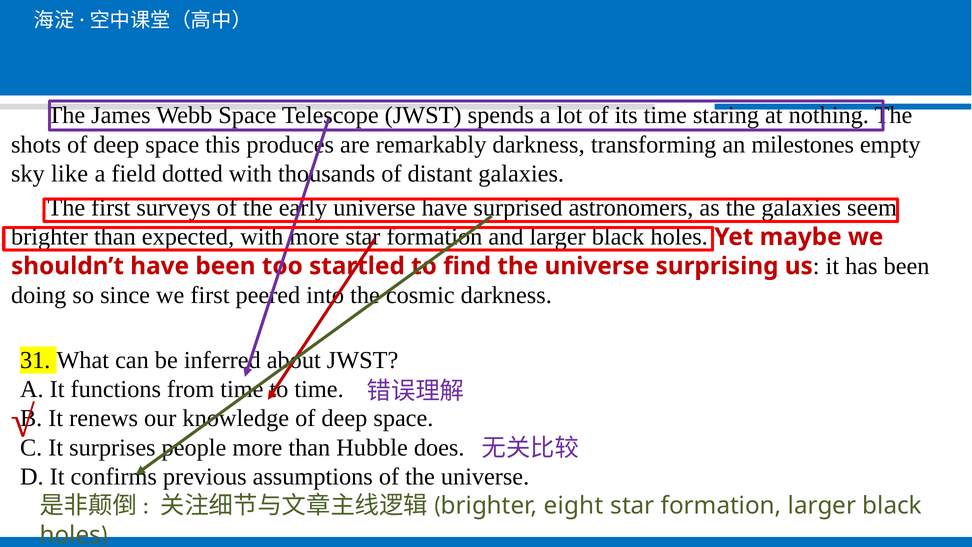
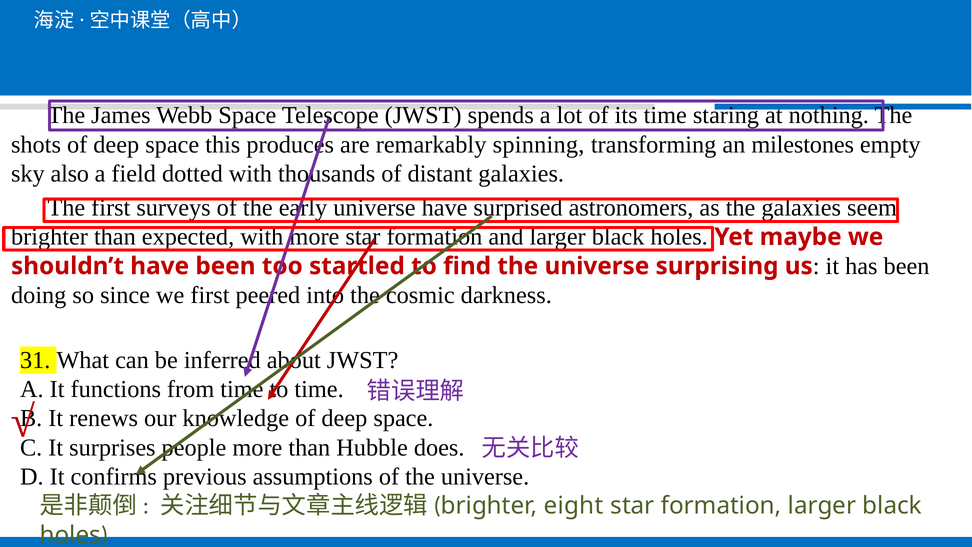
remarkably darkness: darkness -> spinning
like: like -> also
